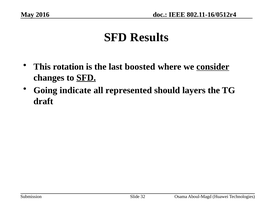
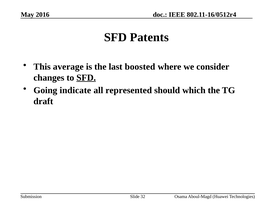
Results: Results -> Patents
rotation: rotation -> average
consider underline: present -> none
layers: layers -> which
